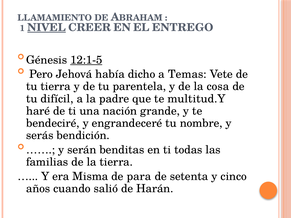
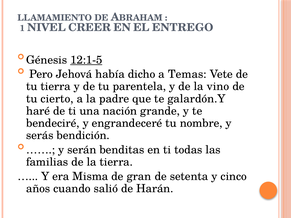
NIVEL underline: present -> none
cosa: cosa -> vino
difícil: difícil -> cierto
multitud.Y: multitud.Y -> galardón.Y
para: para -> gran
